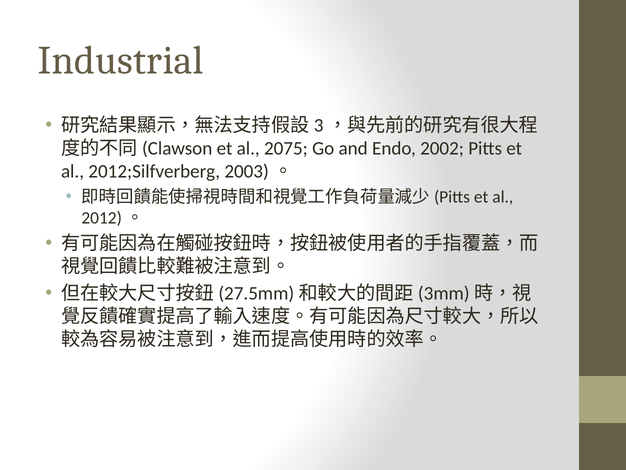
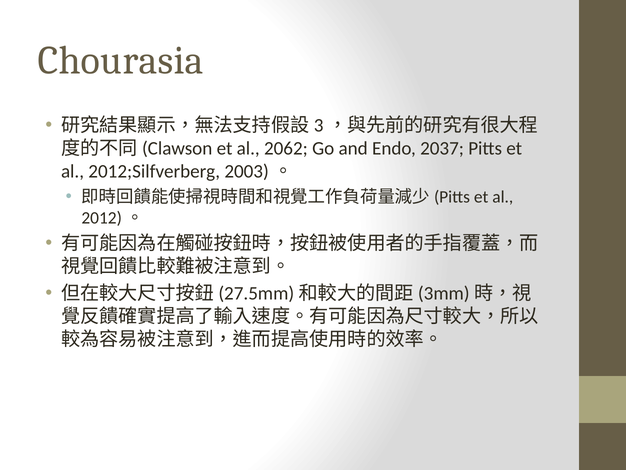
Industrial: Industrial -> Chourasia
2075: 2075 -> 2062
2002: 2002 -> 2037
